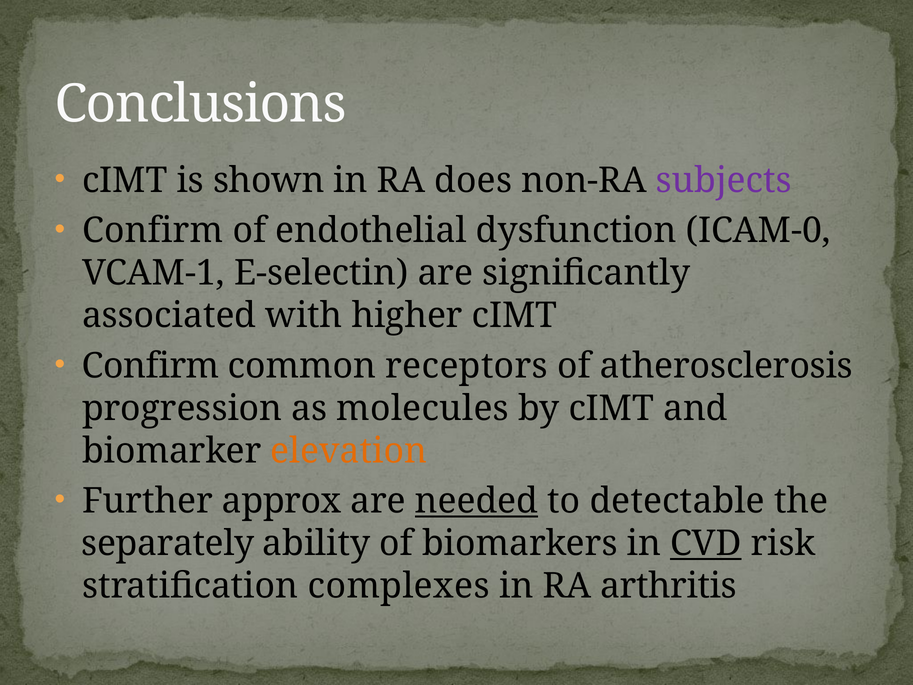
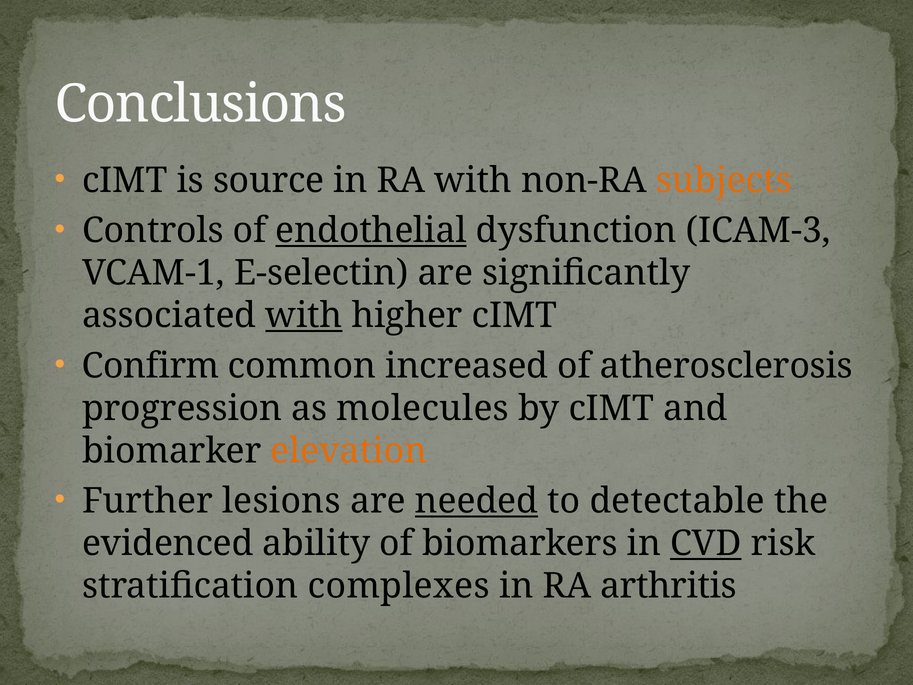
shown: shown -> source
RA does: does -> with
subjects colour: purple -> orange
Confirm at (153, 231): Confirm -> Controls
endothelial underline: none -> present
ICAM-0: ICAM-0 -> ICAM-3
with at (304, 316) underline: none -> present
receptors: receptors -> increased
approx: approx -> lesions
separately: separately -> evidenced
